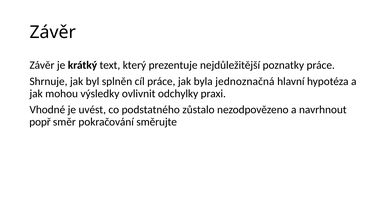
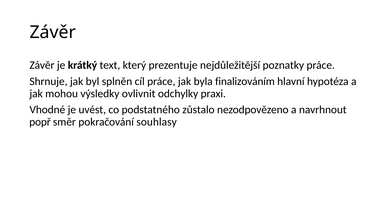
jednoznačná: jednoznačná -> finalizováním
směrujte: směrujte -> souhlasy
